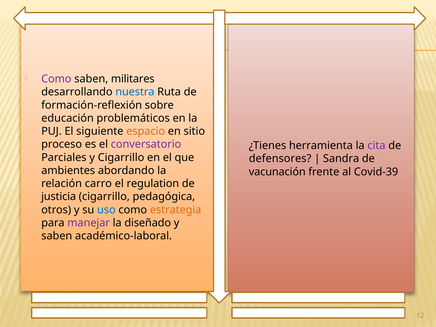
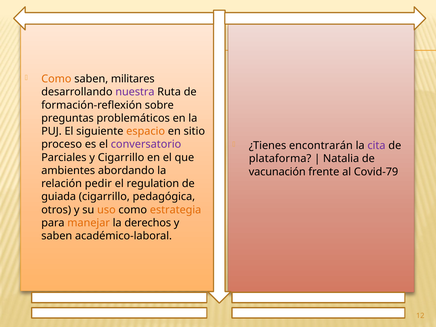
Como at (56, 79) colour: purple -> orange
nuestra colour: blue -> purple
educación: educación -> preguntas
herramienta: herramienta -> encontrarán
defensores: defensores -> plataforma
Sandra: Sandra -> Natalia
Covid-39: Covid-39 -> Covid-79
carro: carro -> pedir
justicia: justicia -> guiada
uso colour: blue -> orange
manejar colour: purple -> orange
diseñado: diseñado -> derechos
